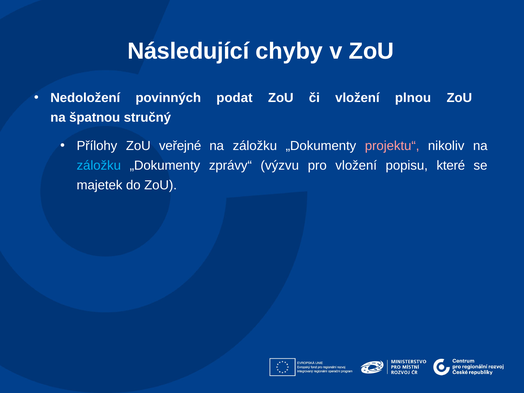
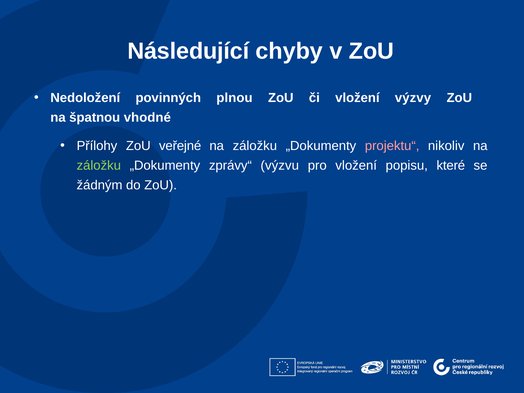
podat: podat -> plnou
plnou: plnou -> výzvy
stručný: stručný -> vhodné
záložku at (99, 166) colour: light blue -> light green
majetek: majetek -> žádným
